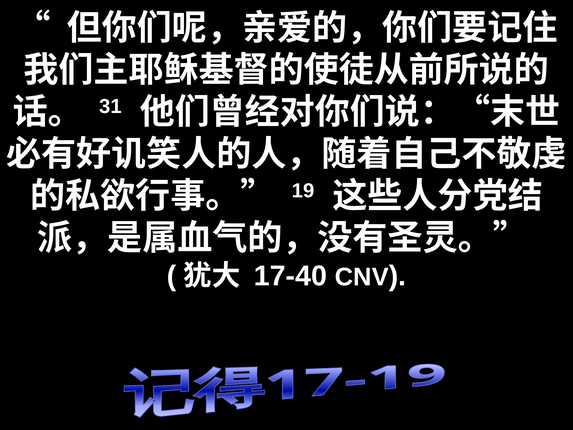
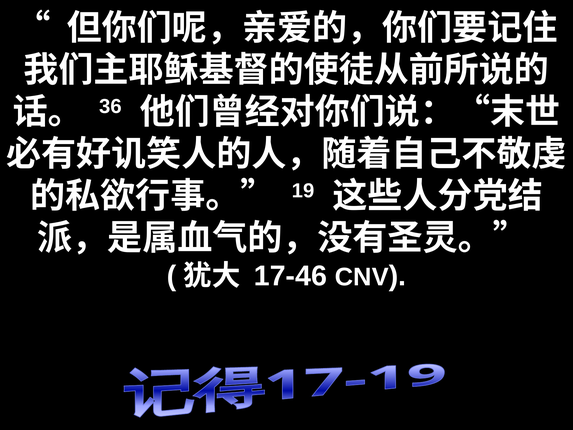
31: 31 -> 36
17-40: 17-40 -> 17-46
